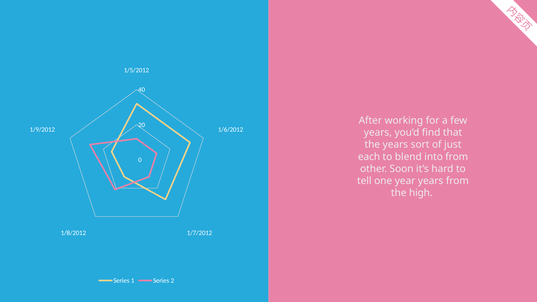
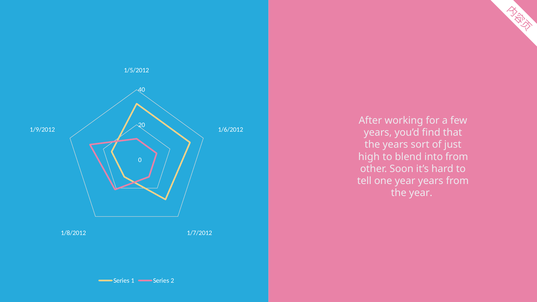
each: each -> high
the high: high -> year
